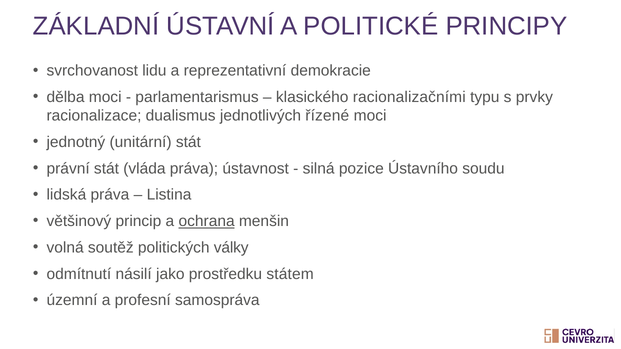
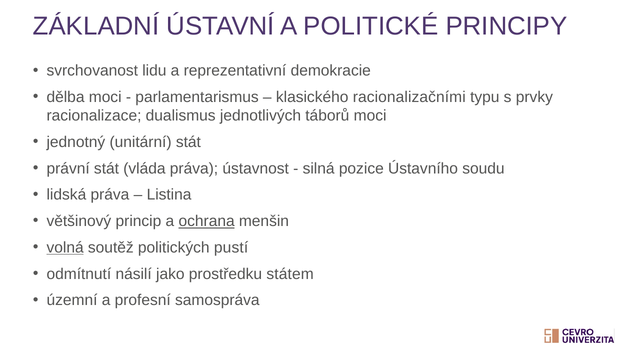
řízené: řízené -> táborů
volná underline: none -> present
války: války -> pustí
